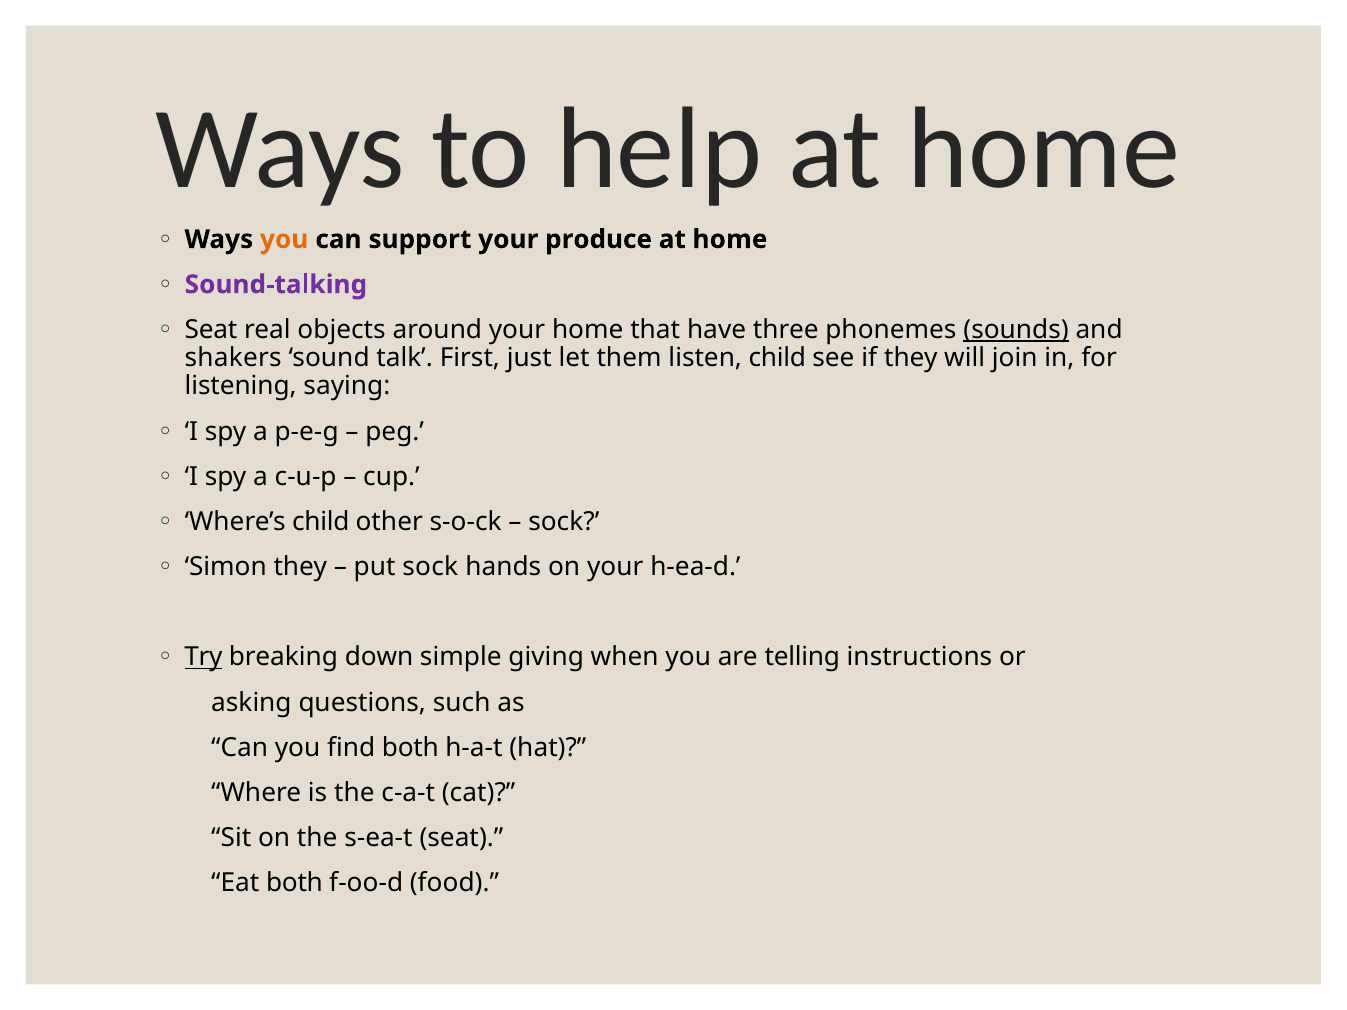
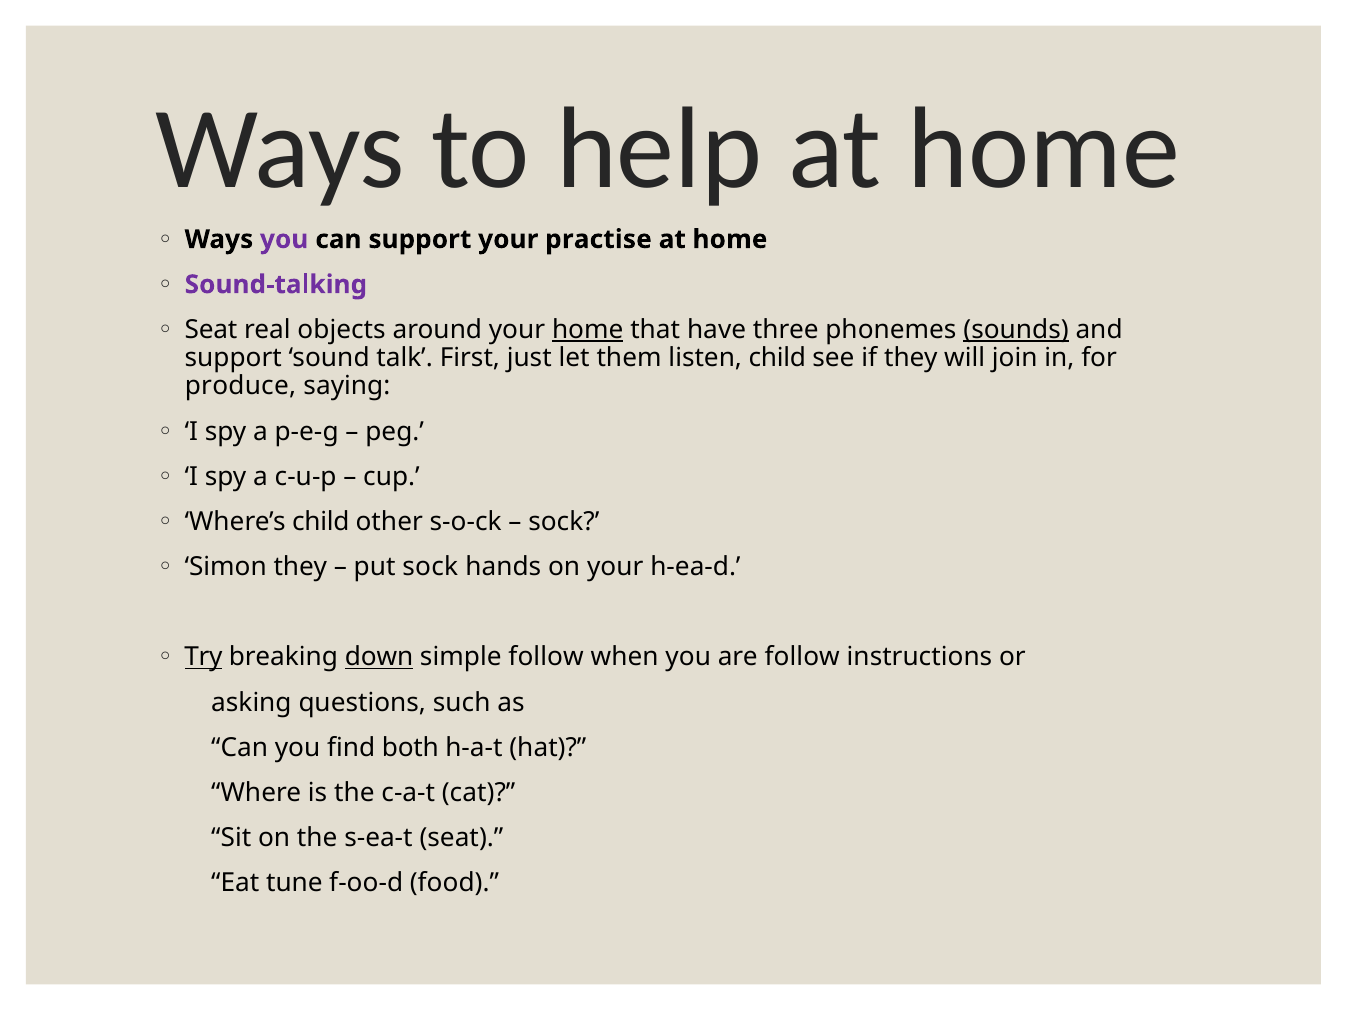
you at (284, 239) colour: orange -> purple
produce: produce -> practise
home at (588, 330) underline: none -> present
shakers at (233, 358): shakers -> support
listening: listening -> produce
down underline: none -> present
simple giving: giving -> follow
are telling: telling -> follow
Eat both: both -> tune
